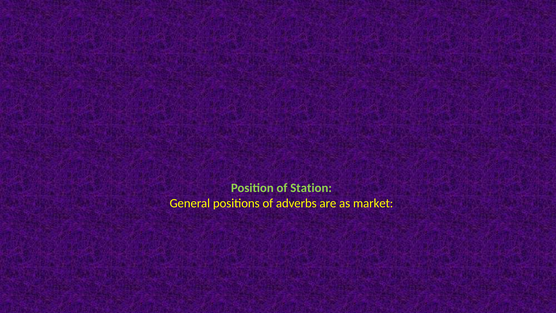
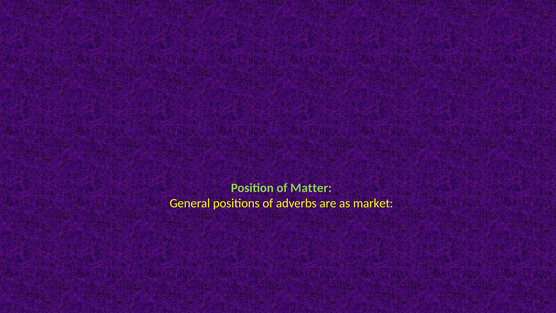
Station: Station -> Matter
